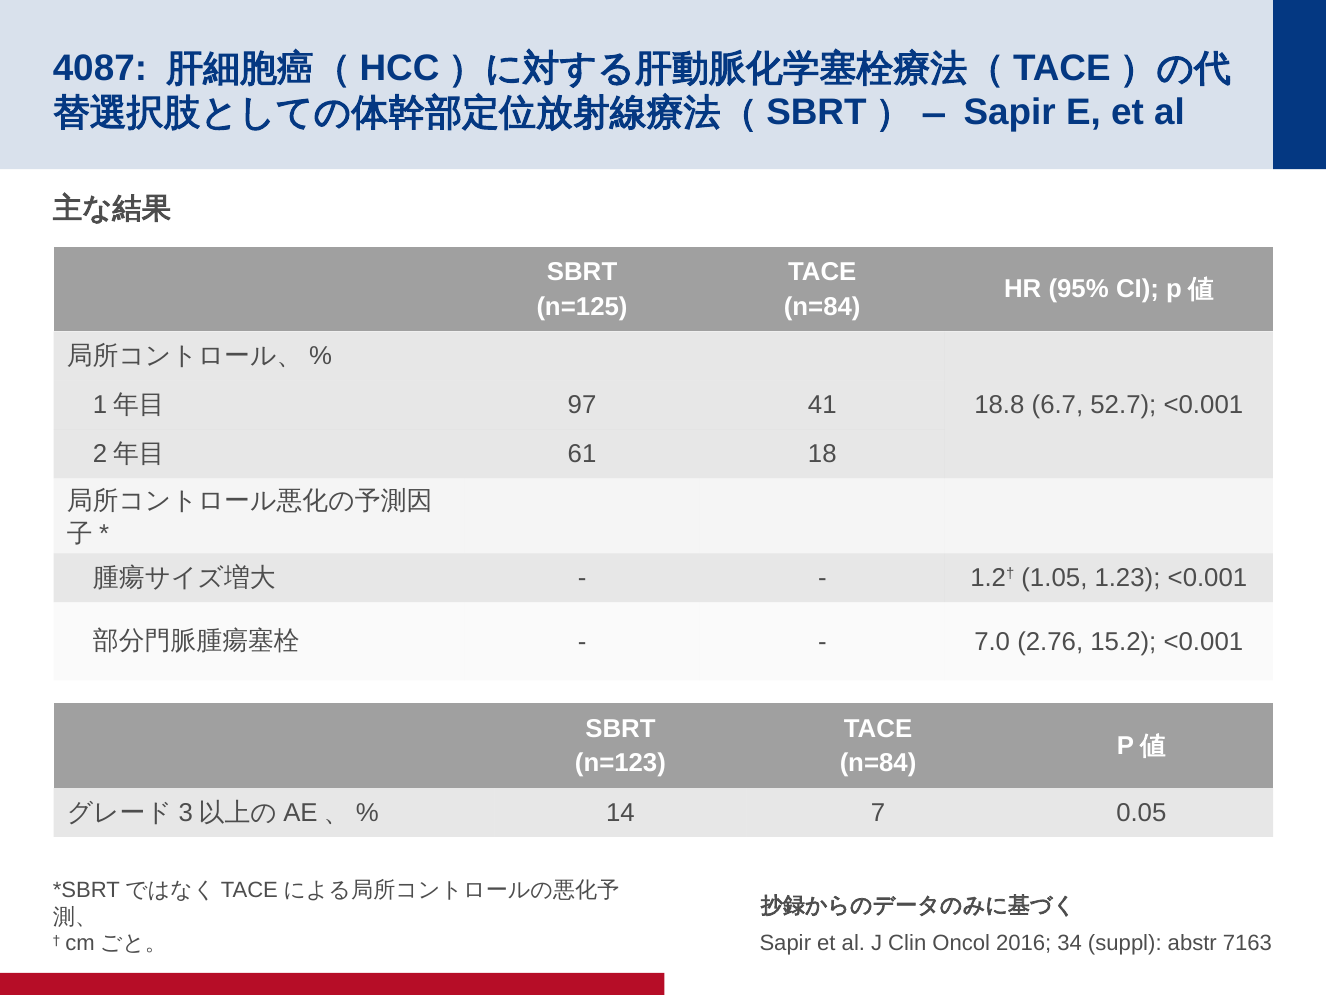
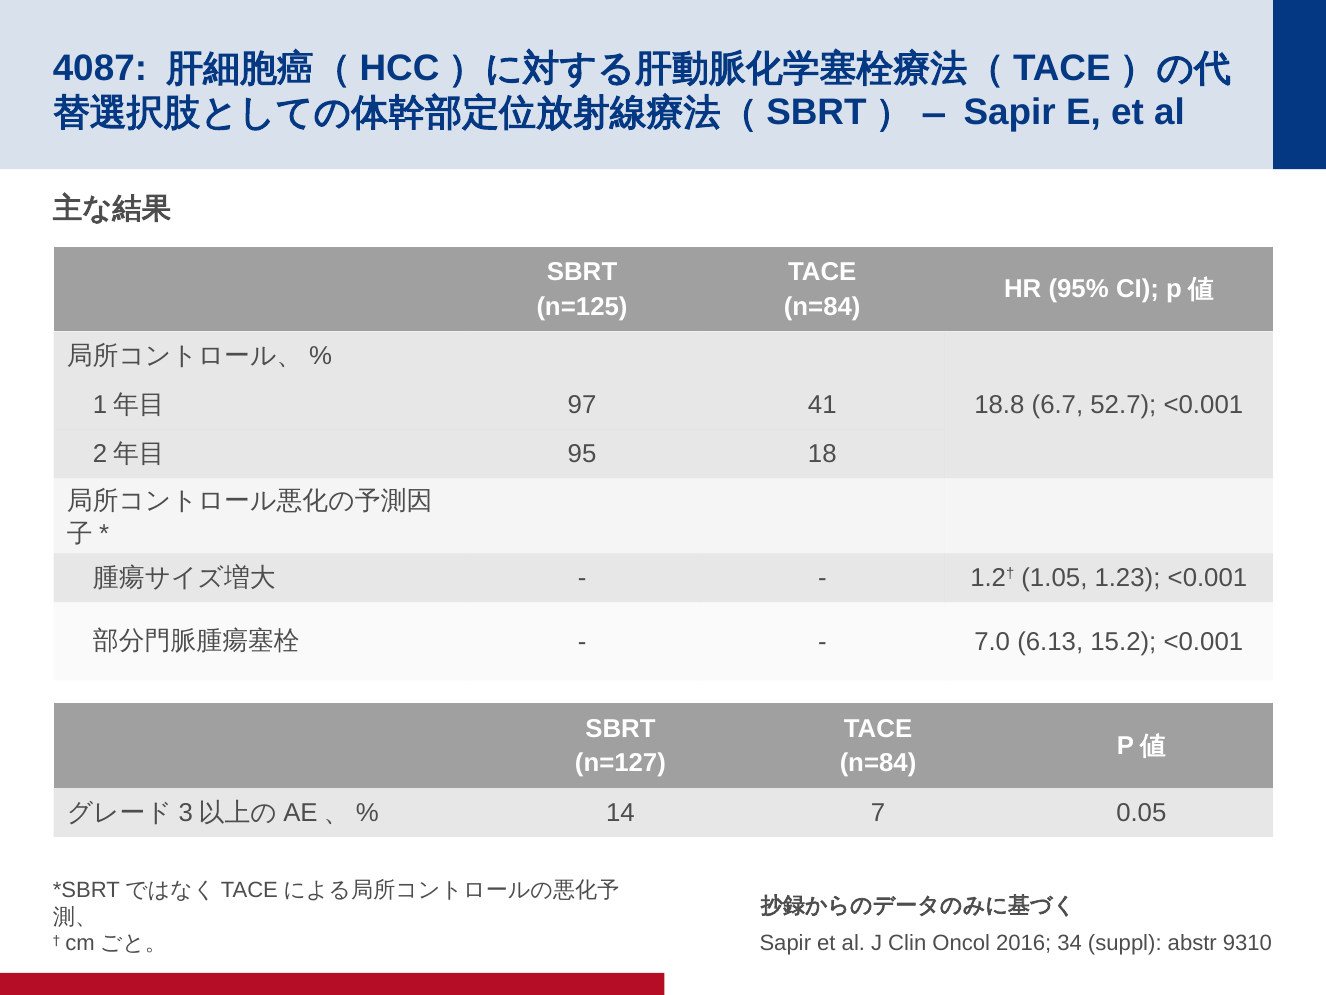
61: 61 -> 95
2.76: 2.76 -> 6.13
n=123: n=123 -> n=127
7163: 7163 -> 9310
